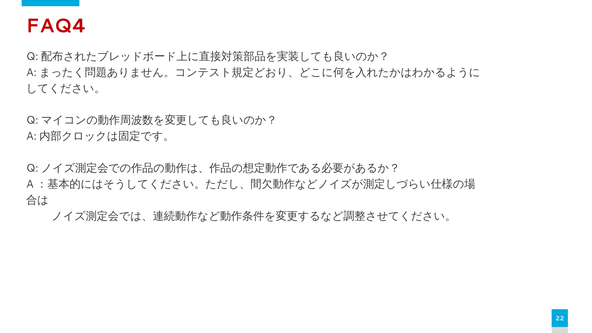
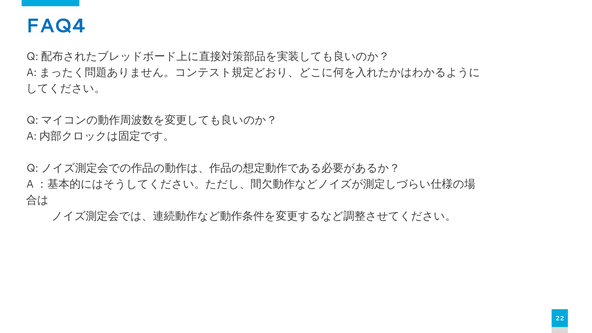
FAQ4 colour: red -> blue
